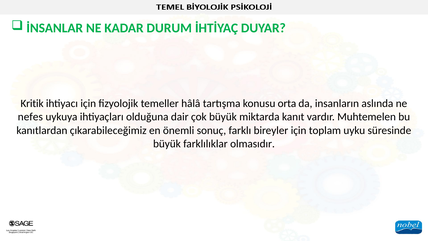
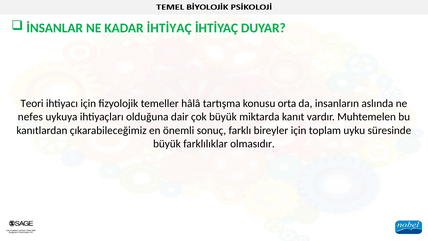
KADAR DURUM: DURUM -> İHTİYAÇ
Kritik: Kritik -> Teori
